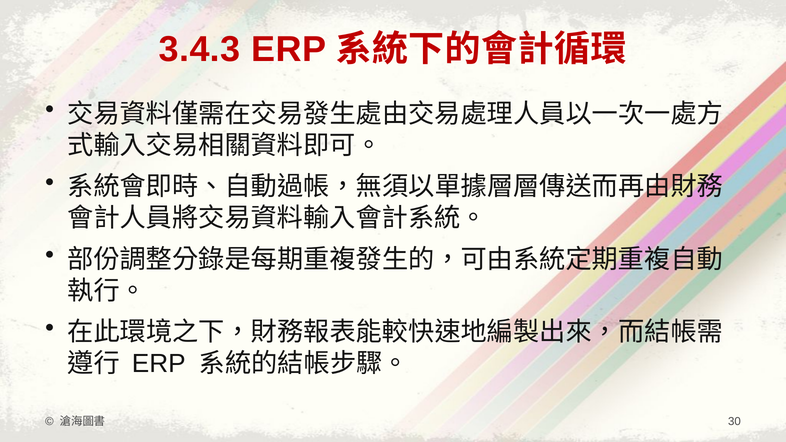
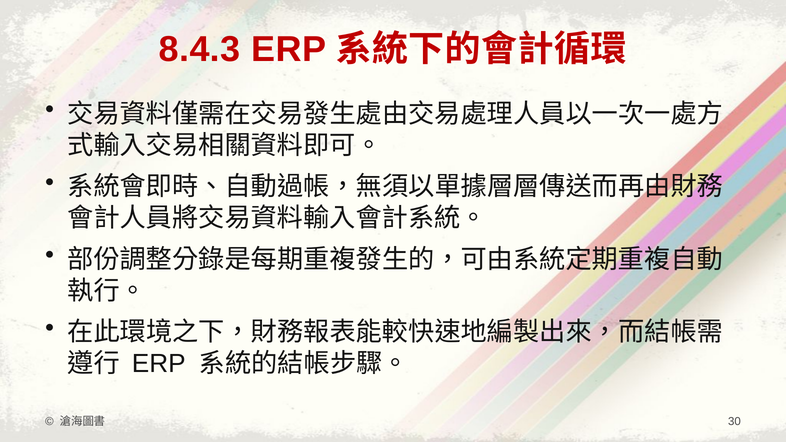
3.4.3: 3.4.3 -> 8.4.3
